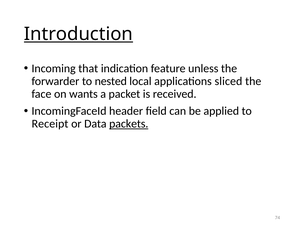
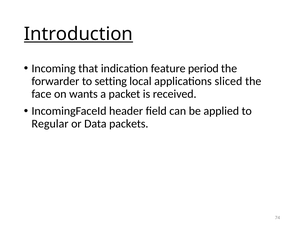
unless: unless -> period
nested: nested -> setting
Receipt: Receipt -> Regular
packets underline: present -> none
